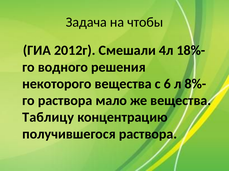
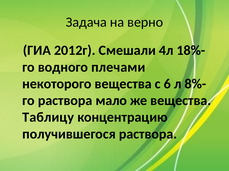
чтобы: чтобы -> верно
решения: решения -> плечами
